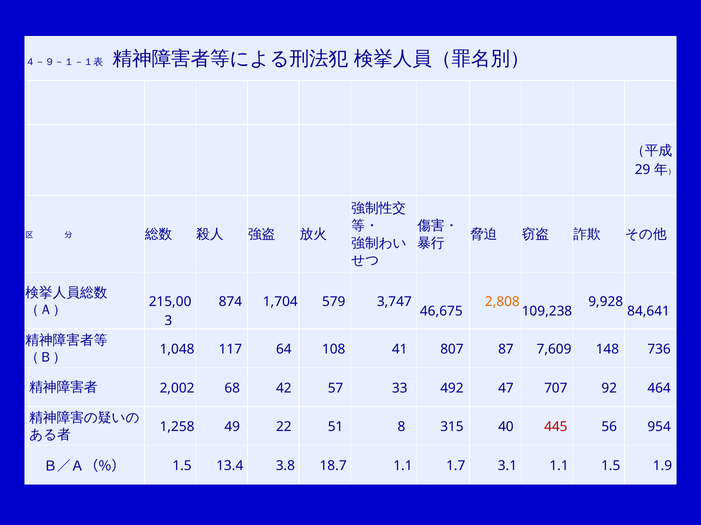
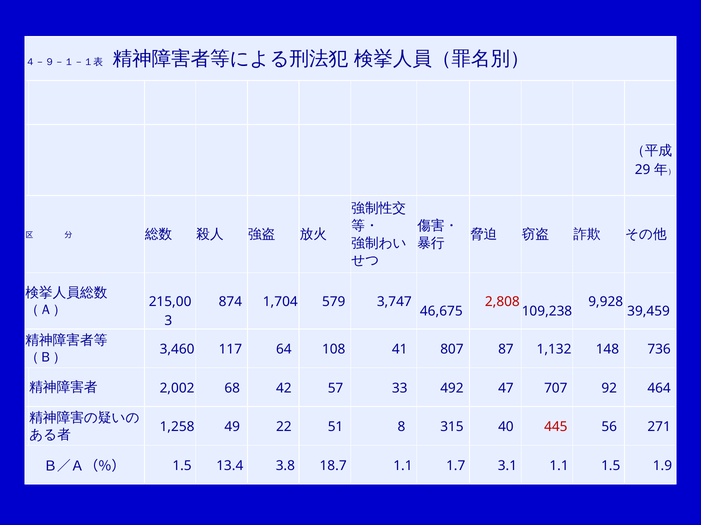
2,808 colour: orange -> red
84,641: 84,641 -> 39,459
1,048: 1,048 -> 3,460
7,609: 7,609 -> 1,132
954: 954 -> 271
